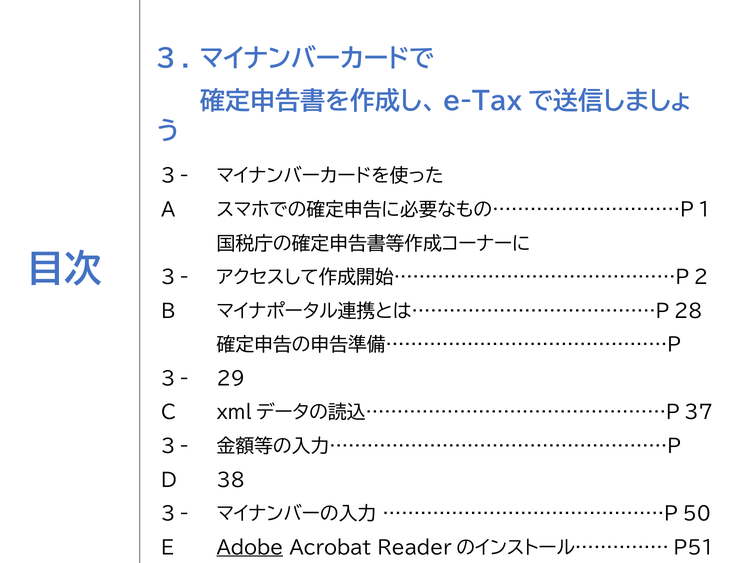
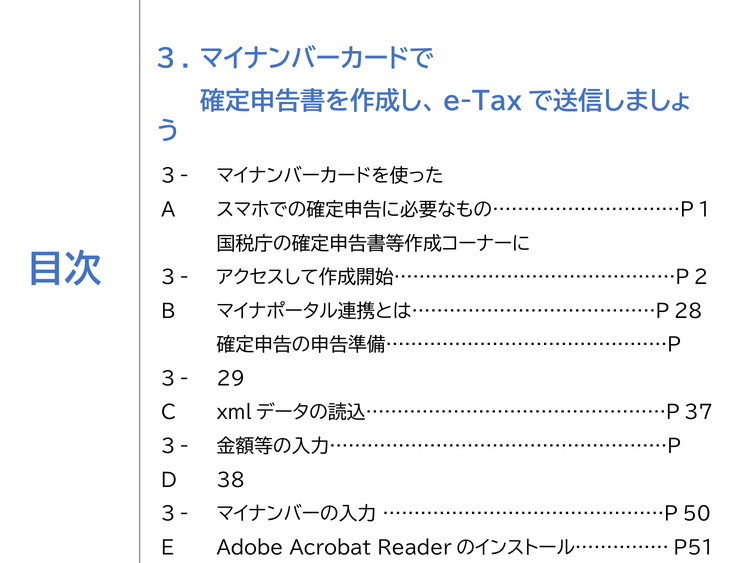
Adobe underline: present -> none
